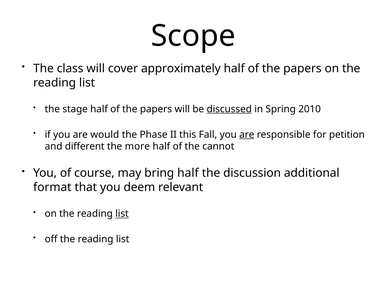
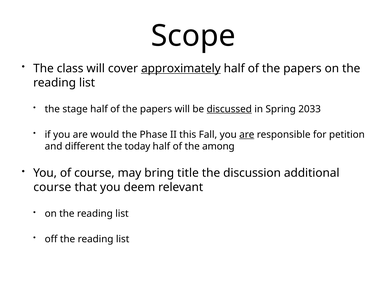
approximately underline: none -> present
2010: 2010 -> 2033
more: more -> today
cannot: cannot -> among
bring half: half -> title
format at (52, 187): format -> course
list at (122, 213) underline: present -> none
